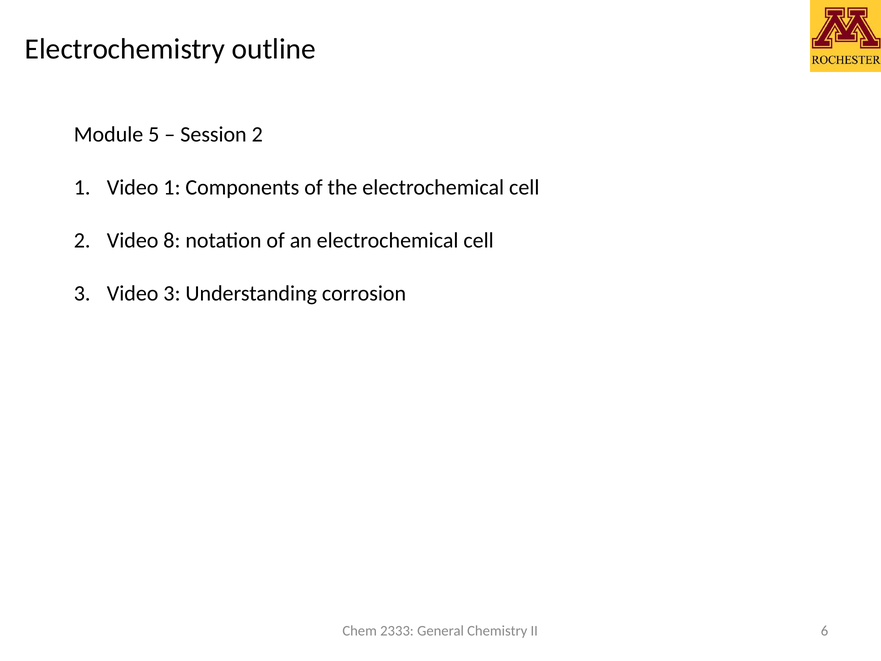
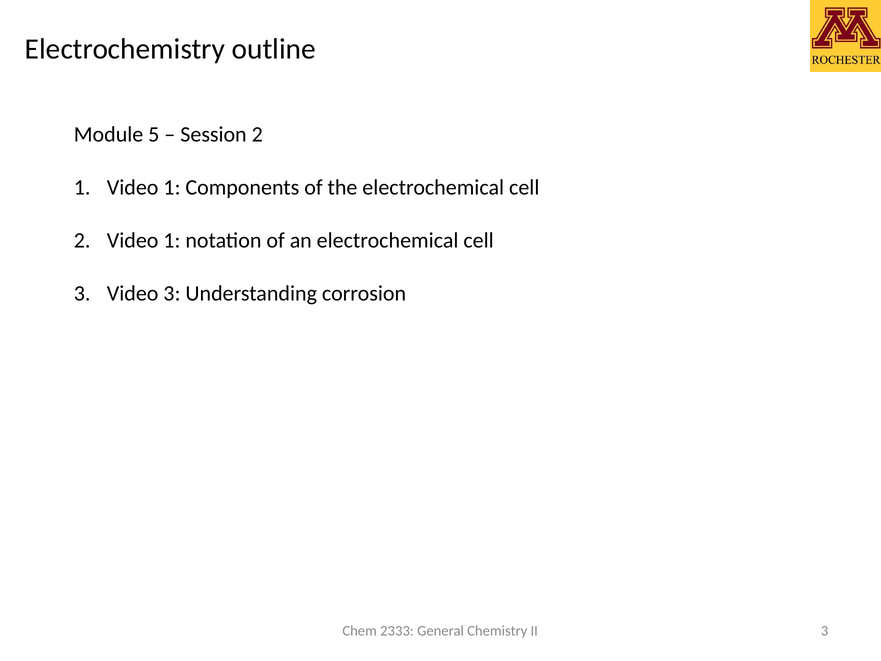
2 Video 8: 8 -> 1
II 6: 6 -> 3
